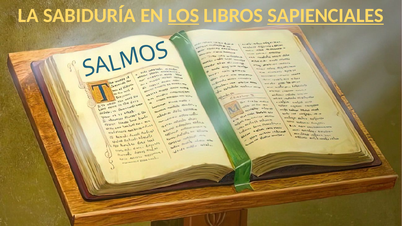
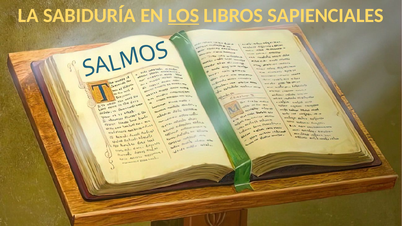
SAPIENCIALES underline: present -> none
